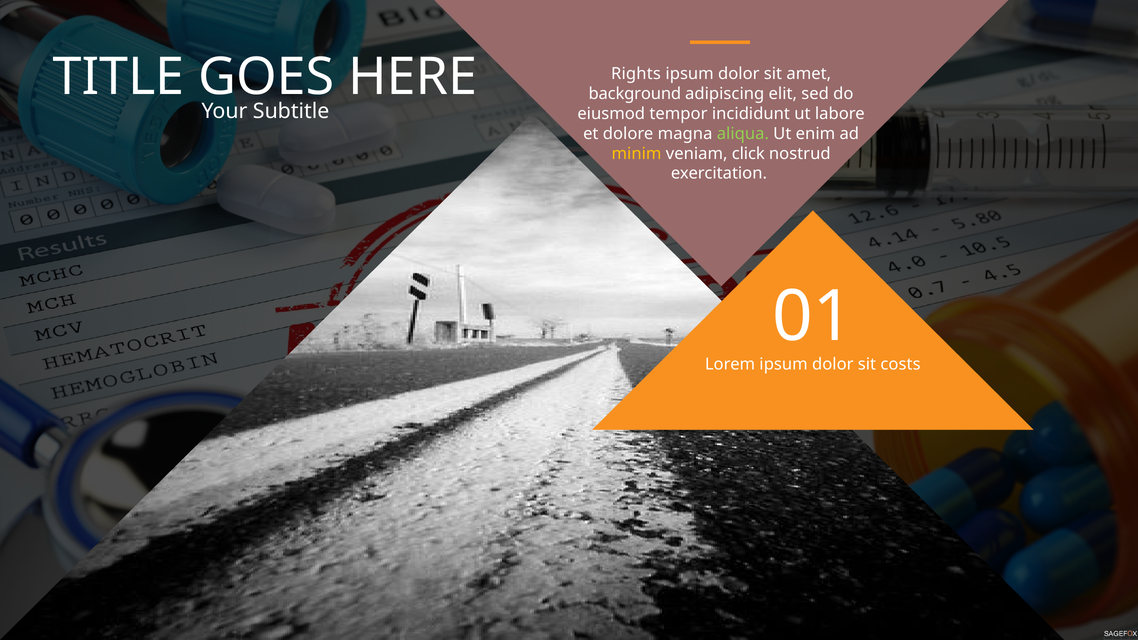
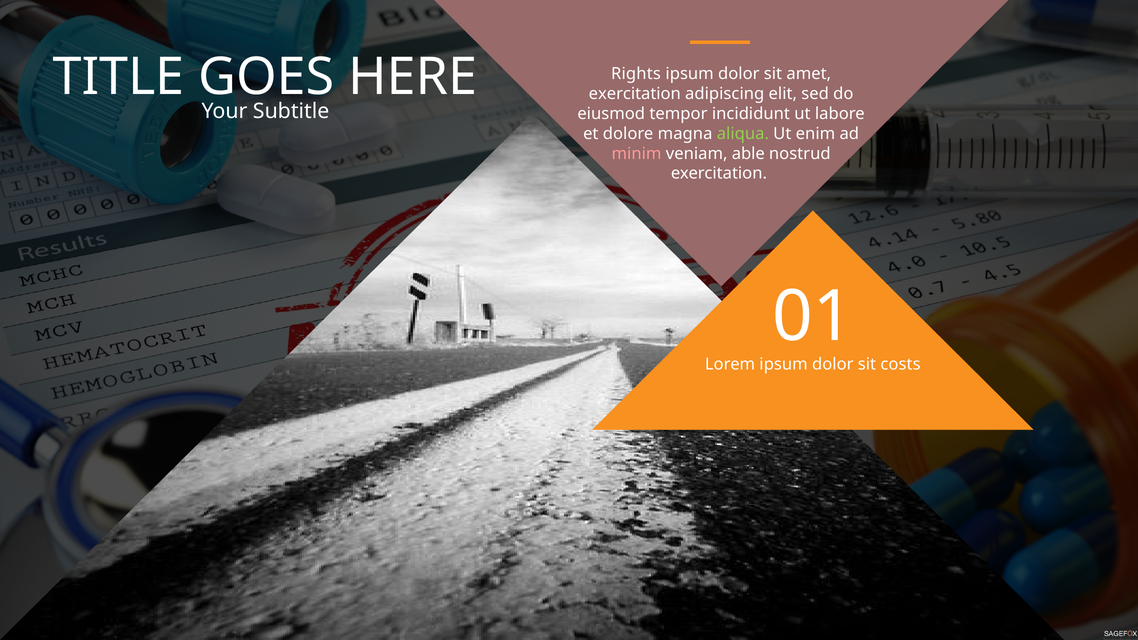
background at (635, 94): background -> exercitation
minim colour: yellow -> pink
click: click -> able
